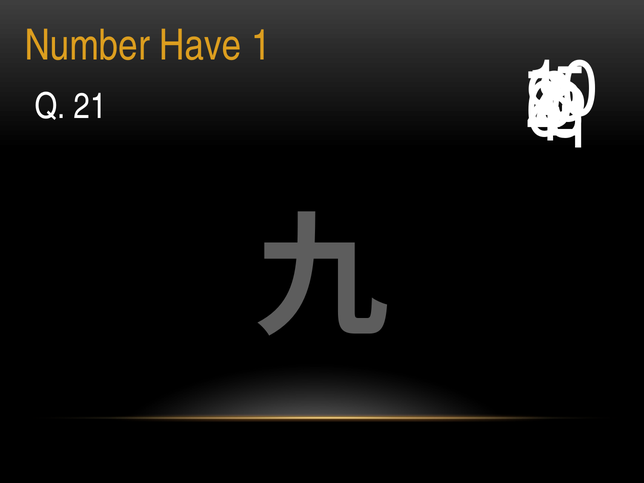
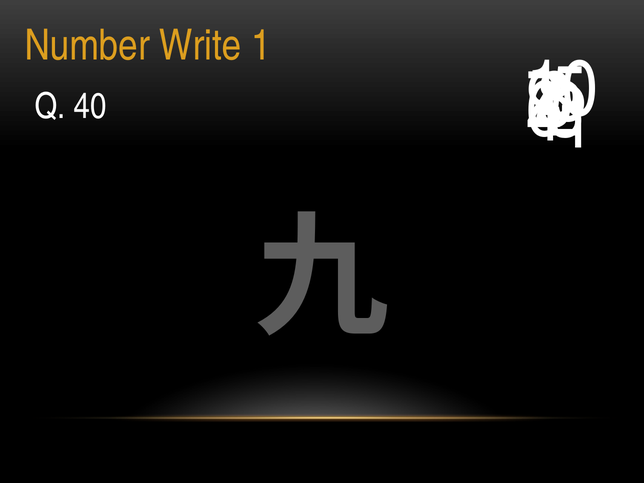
Have: Have -> Write
21: 21 -> 40
